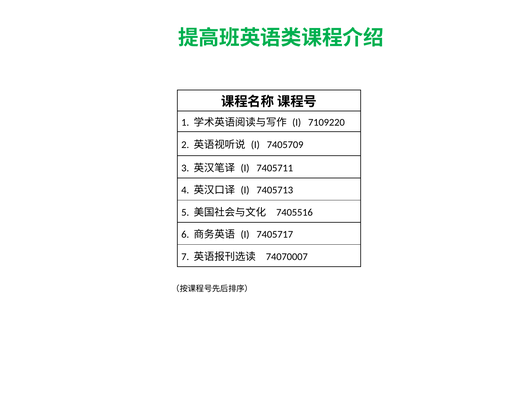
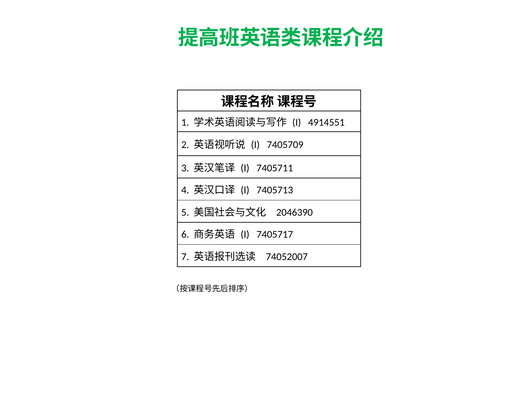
7109220: 7109220 -> 4914551
7405516: 7405516 -> 2046390
74070007: 74070007 -> 74052007
